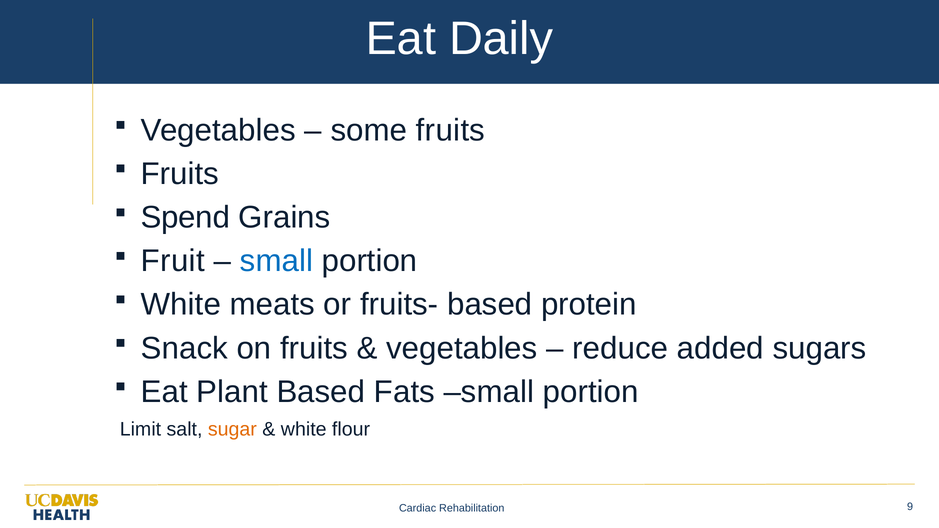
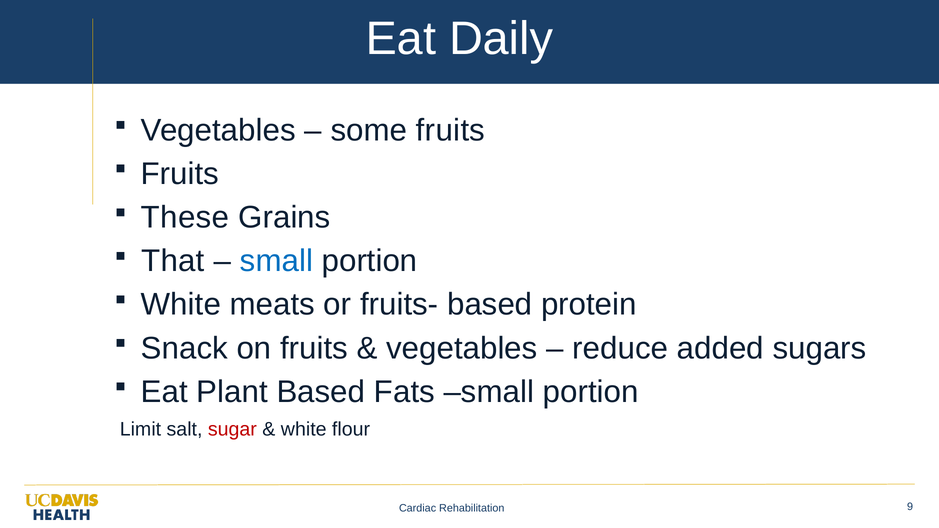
Spend: Spend -> These
Fruit: Fruit -> That
sugar colour: orange -> red
